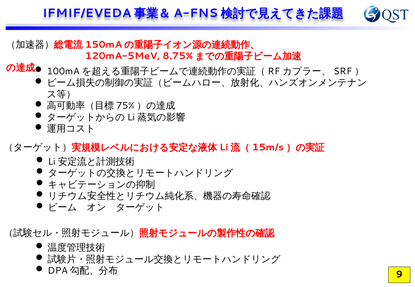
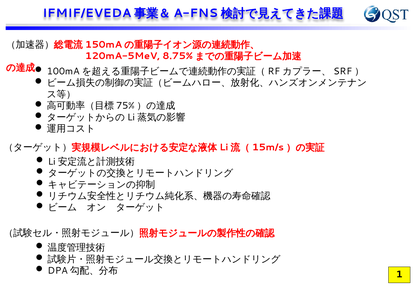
9: 9 -> 1
